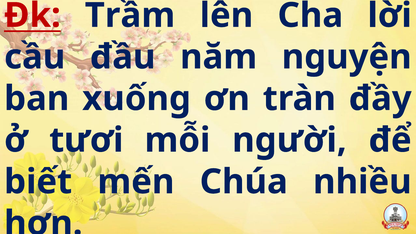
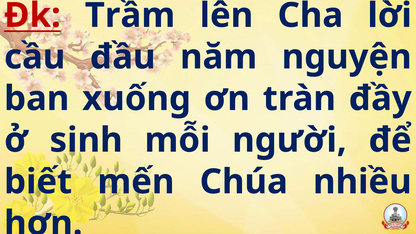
tươi: tươi -> sinh
